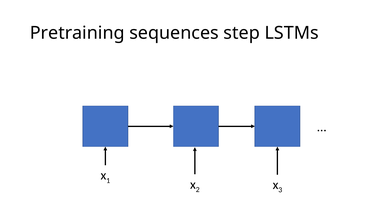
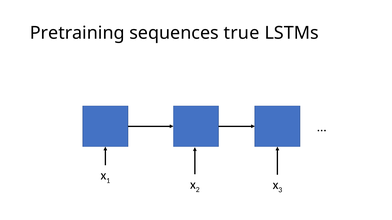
step: step -> true
